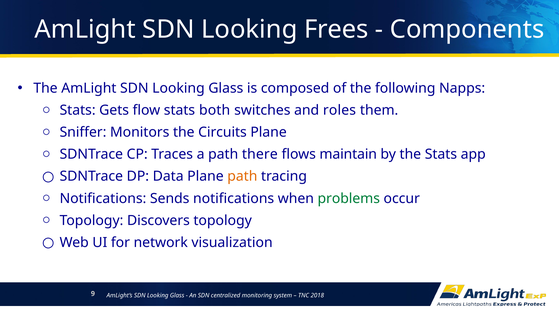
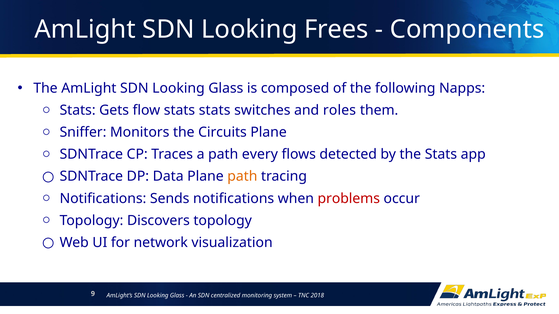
stats both: both -> stats
there: there -> every
maintain: maintain -> detected
problems colour: green -> red
